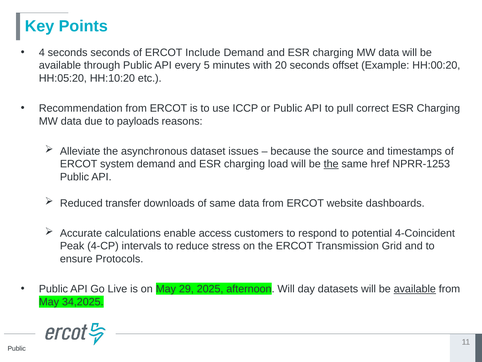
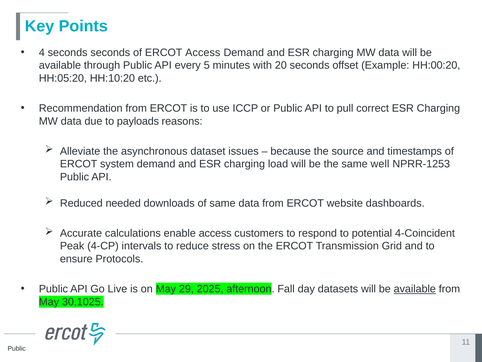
ERCOT Include: Include -> Access
the at (331, 164) underline: present -> none
href: href -> well
transfer: transfer -> needed
afternoon Will: Will -> Fall
34,2025: 34,2025 -> 30,1025
